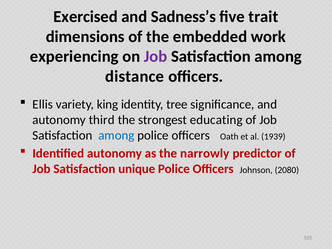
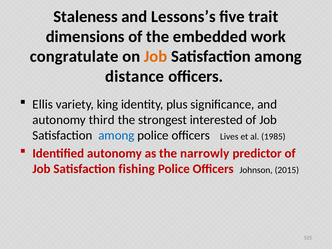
Exercised: Exercised -> Staleness
Sadness’s: Sadness’s -> Lessons’s
experiencing: experiencing -> congratulate
Job at (156, 56) colour: purple -> orange
tree: tree -> plus
educating: educating -> interested
Oath: Oath -> Lives
1939: 1939 -> 1985
unique: unique -> fishing
2080: 2080 -> 2015
